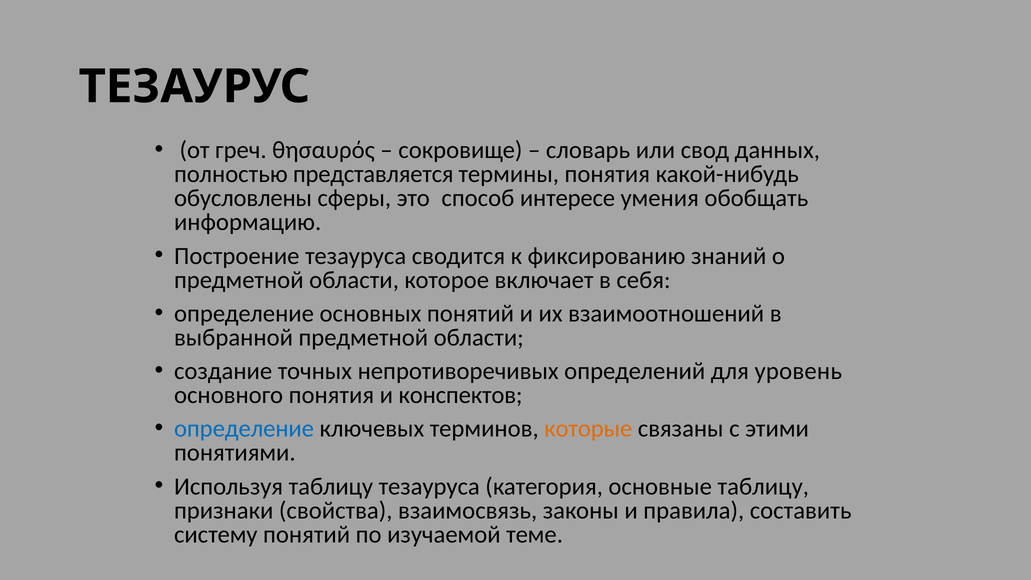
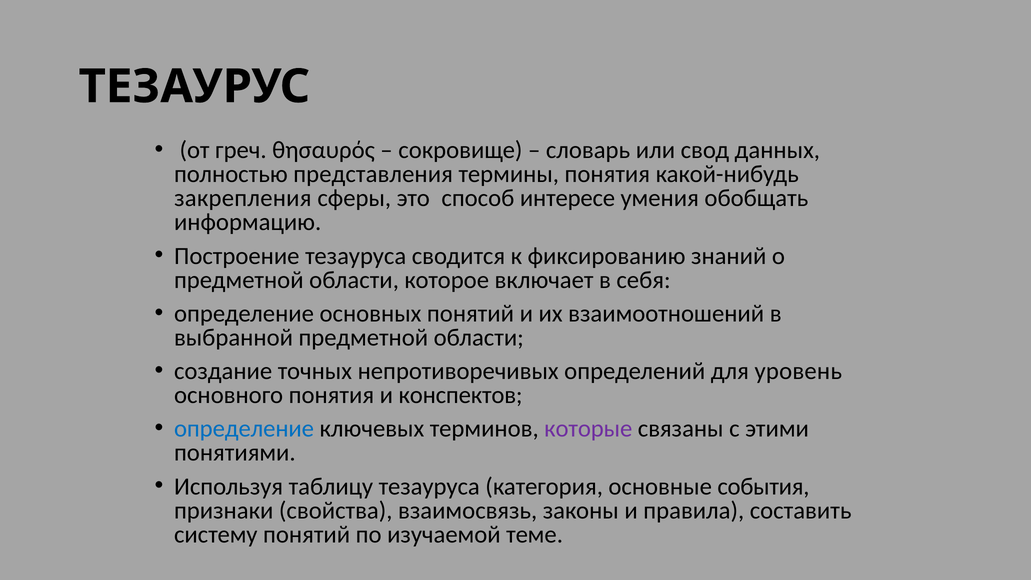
представляется: представляется -> представления
обусловлены: обусловлены -> закрепления
которые colour: orange -> purple
основные таблицу: таблицу -> события
